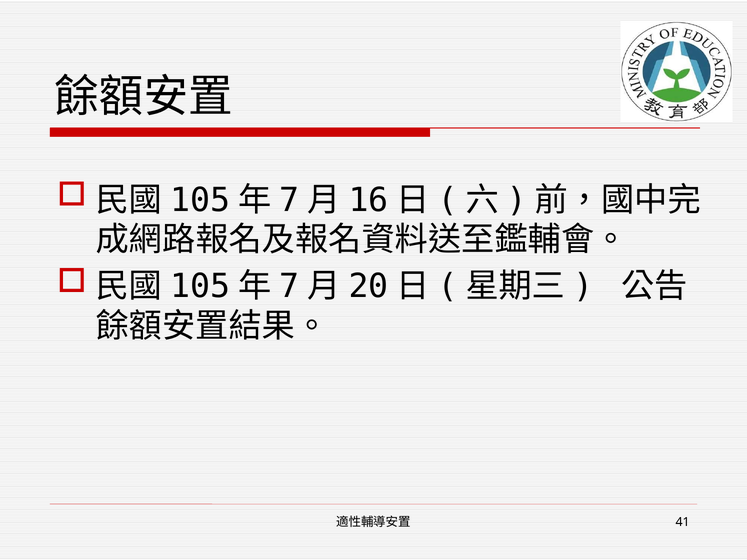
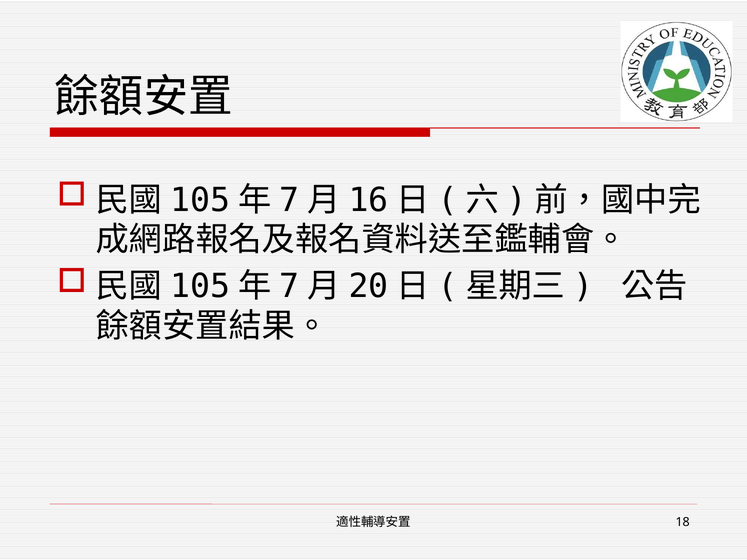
41: 41 -> 18
